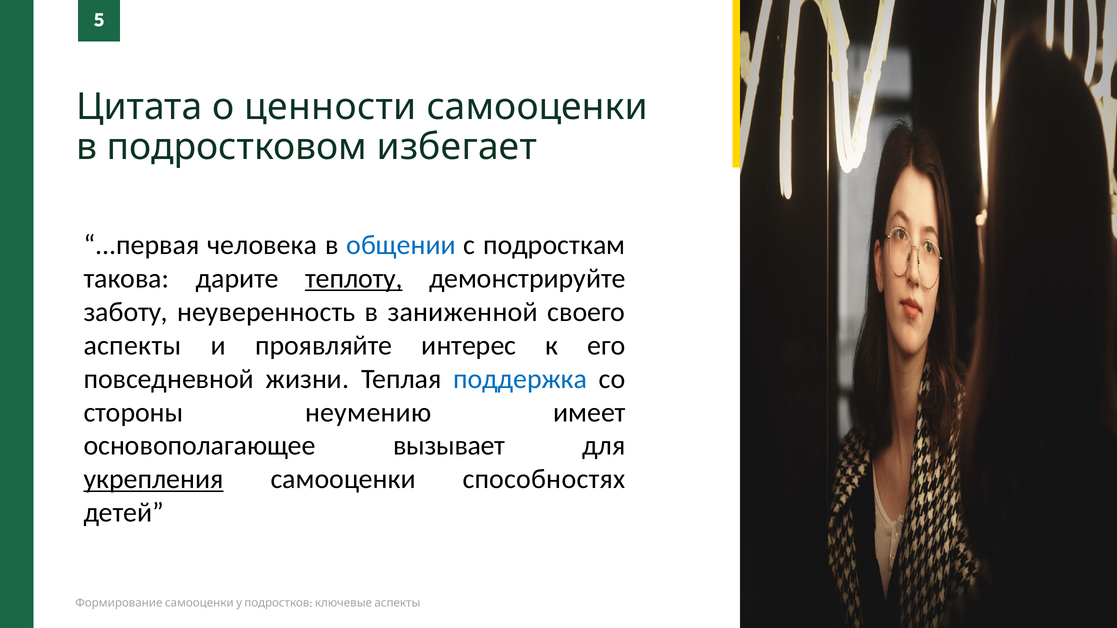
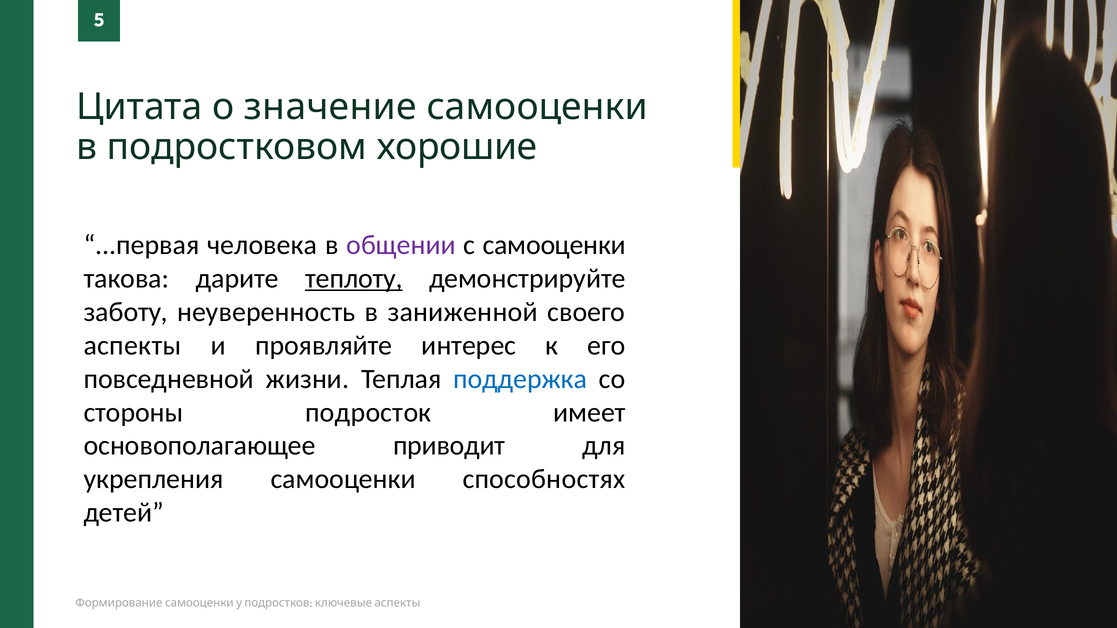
ценности: ценности -> значение
избегает: избегает -> хорошие
общении colour: blue -> purple
с подросткам: подросткам -> самооценки
неумению: неумению -> подросток
вызывает: вызывает -> приводит
укрепления underline: present -> none
